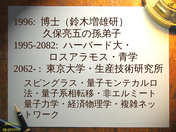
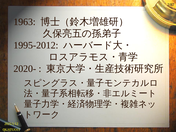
1996: 1996 -> 1963
1995-2082: 1995-2082 -> 1995-2012
2062-: 2062- -> 2020-
